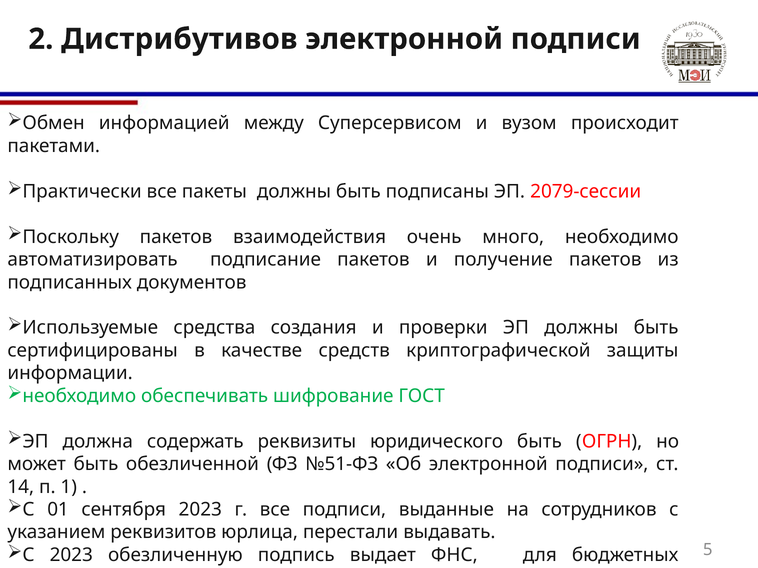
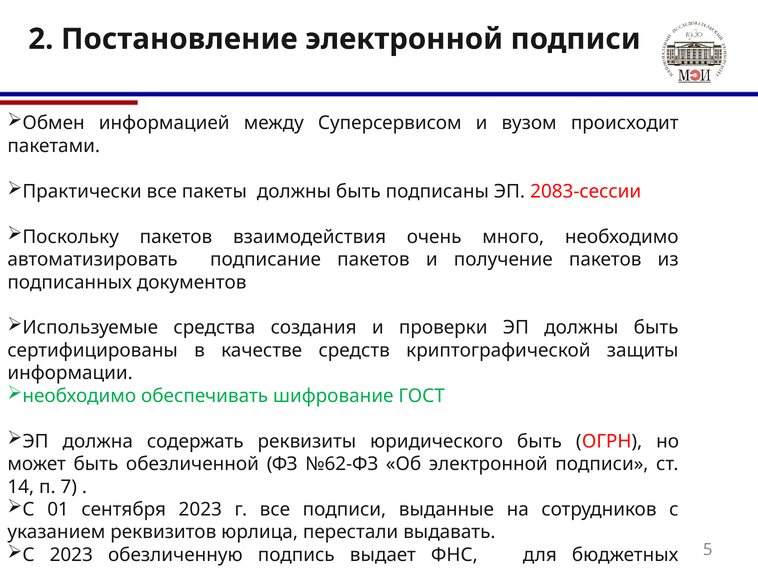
Дистрибутивов: Дистрибутивов -> Постановление
2079-сессии: 2079-сессии -> 2083-сессии
№51-ФЗ: №51-ФЗ -> №62-ФЗ
1: 1 -> 7
